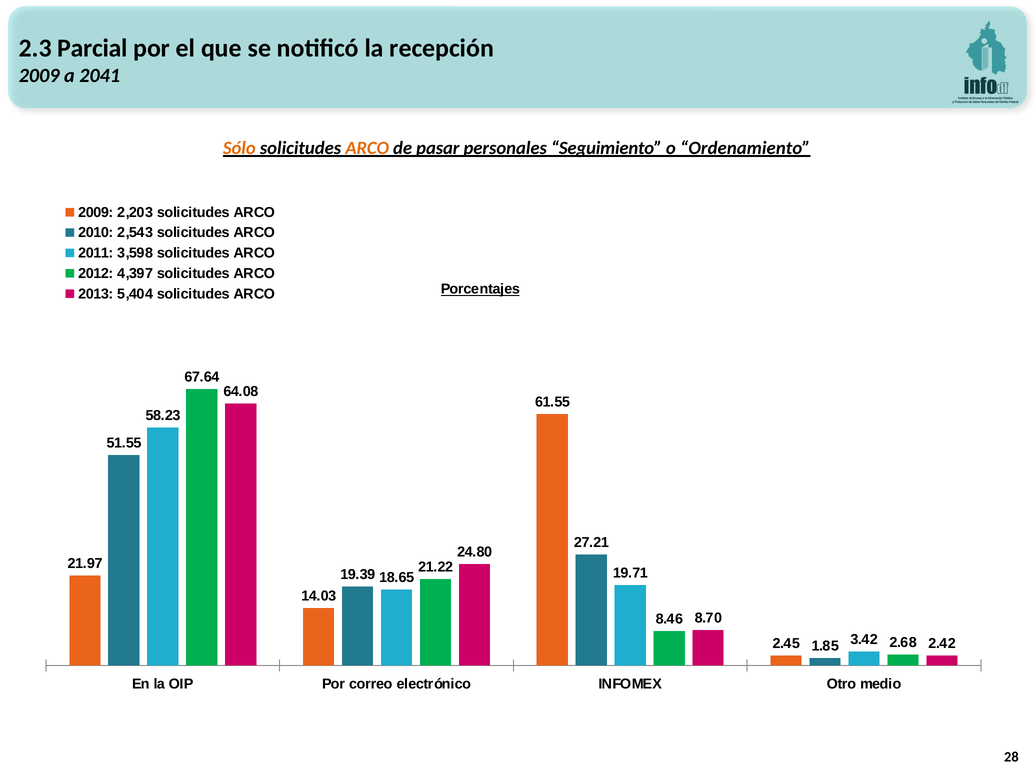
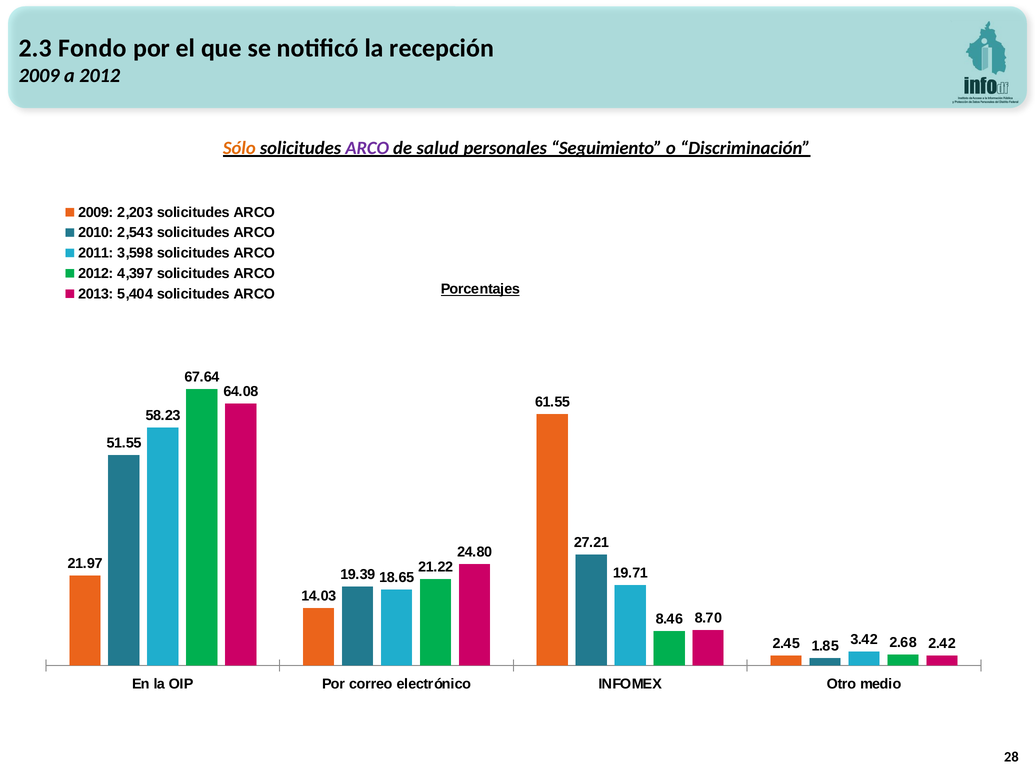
Parcial: Parcial -> Fondo
a 2041: 2041 -> 2012
ARCO at (367, 148) colour: orange -> purple
pasar: pasar -> salud
Ordenamiento: Ordenamiento -> Discriminación
